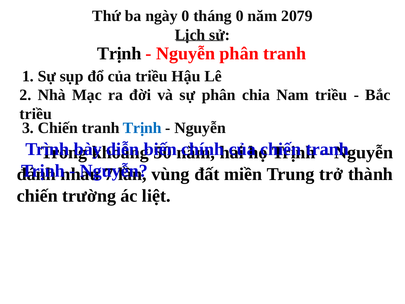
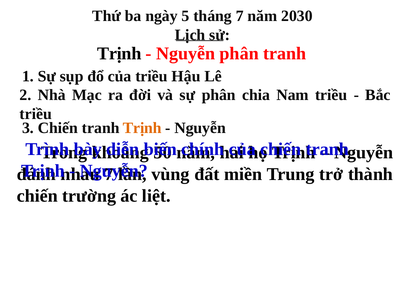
ngày 0: 0 -> 5
tháng 0: 0 -> 7
2079: 2079 -> 2030
Trịnh at (142, 128) colour: blue -> orange
